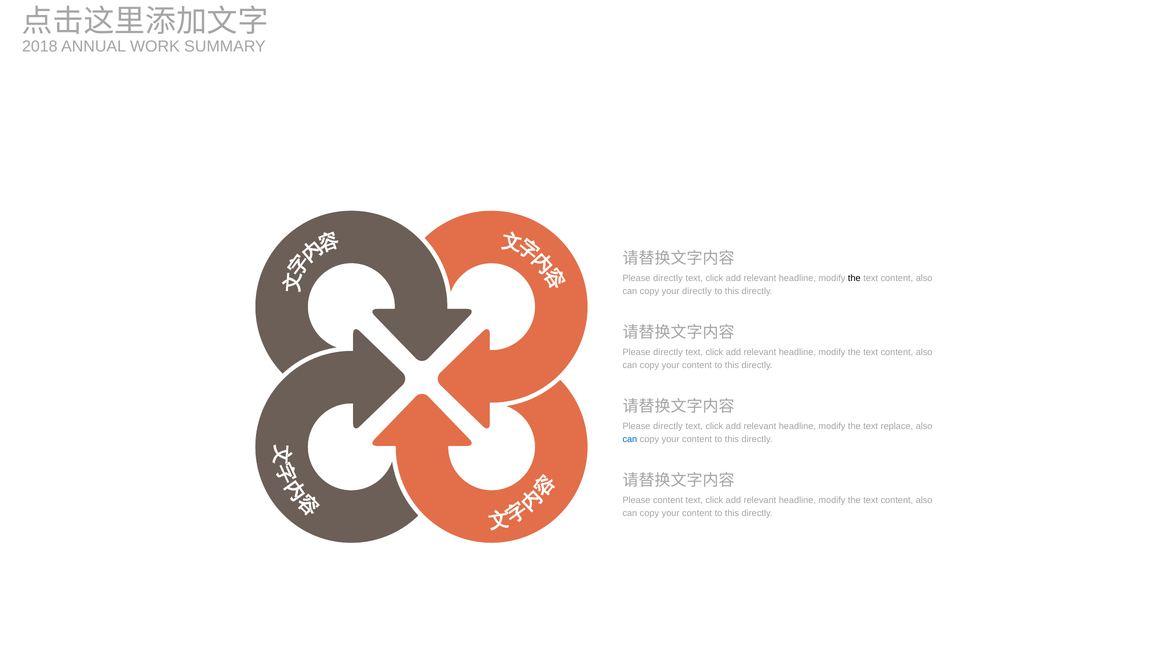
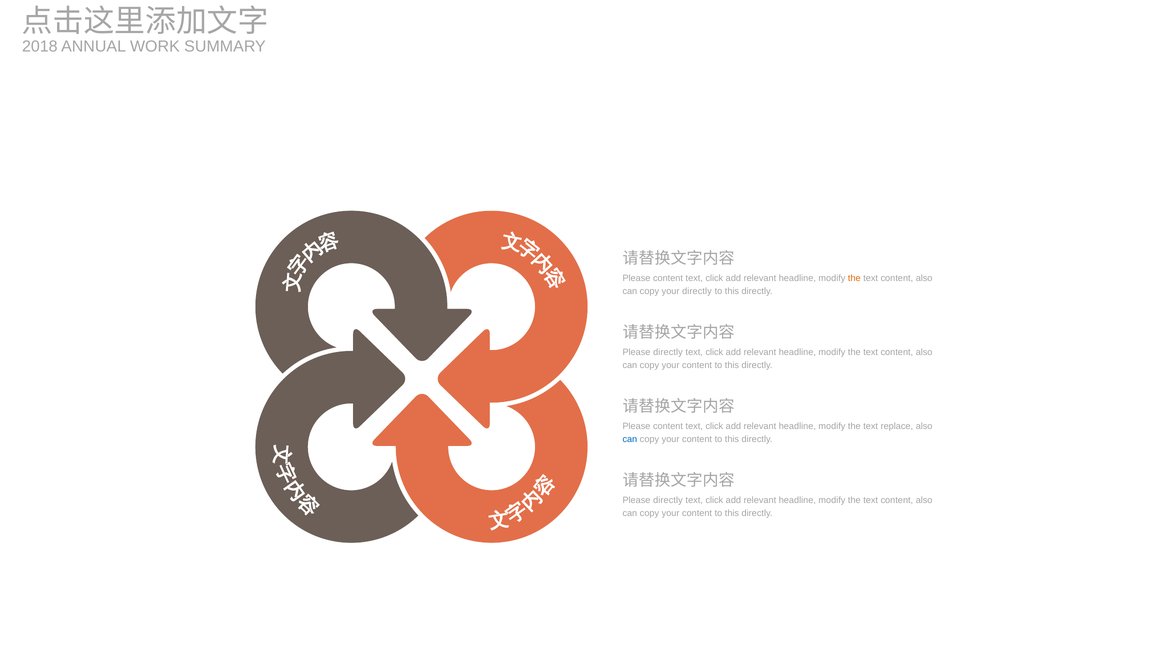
directly at (668, 278): directly -> content
the at (854, 278) colour: black -> orange
directly at (668, 426): directly -> content
content at (668, 500): content -> directly
